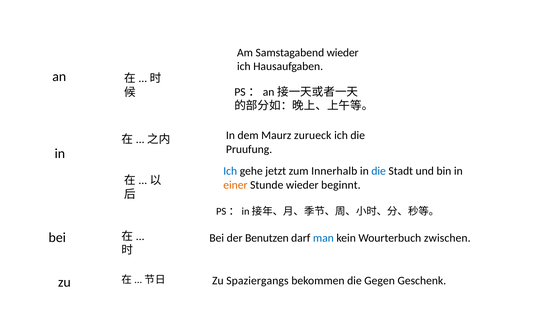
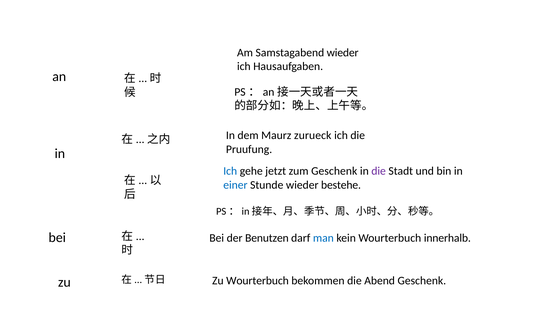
zum Innerhalb: Innerhalb -> Geschenk
die at (379, 171) colour: blue -> purple
einer colour: orange -> blue
beginnt: beginnt -> bestehe
zwischen: zwischen -> innerhalb
Zu Spaziergangs: Spaziergangs -> Wourterbuch
Gegen: Gegen -> Abend
